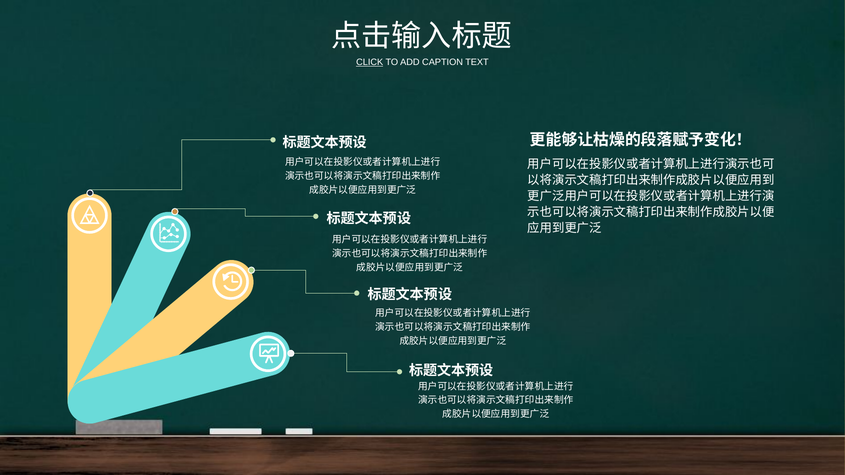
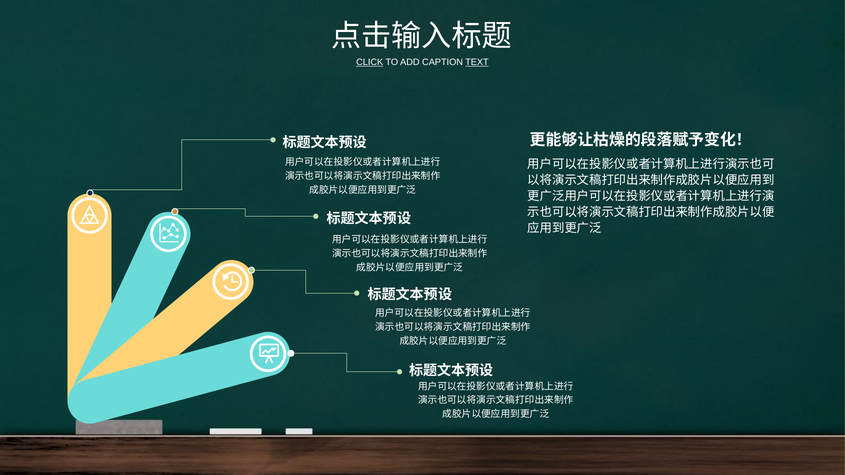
TEXT underline: none -> present
